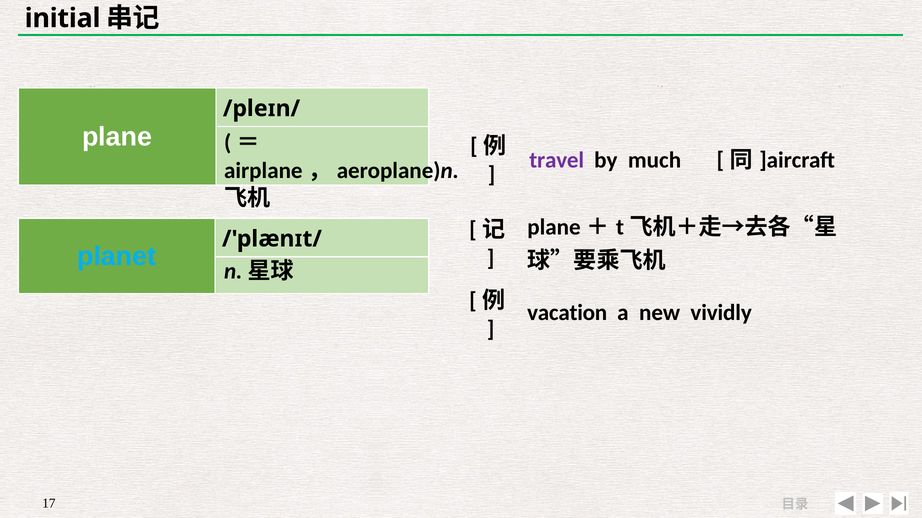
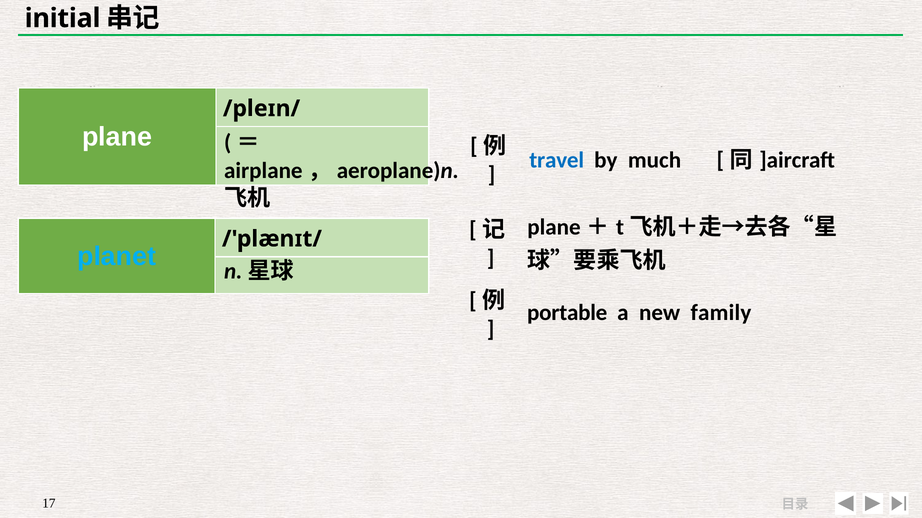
travel colour: purple -> blue
vacation: vacation -> portable
vividly: vividly -> family
